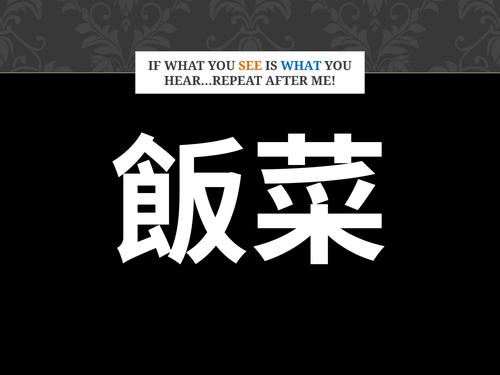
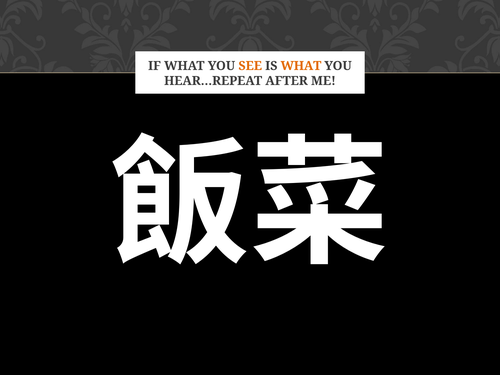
WHAT at (301, 66) colour: blue -> orange
